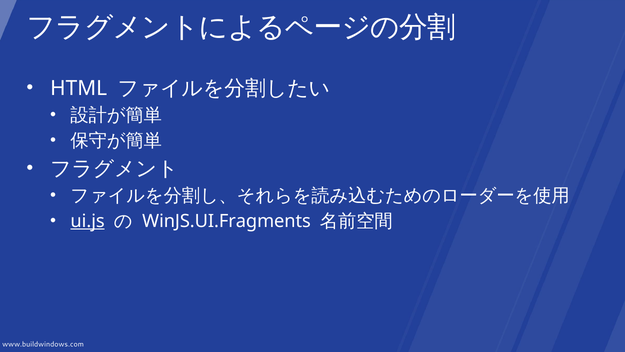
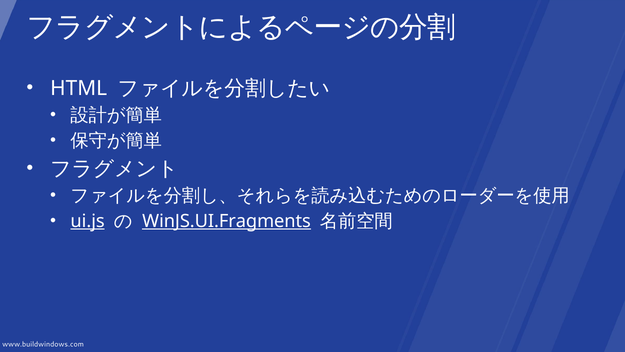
WinJS.UI.Fragments underline: none -> present
